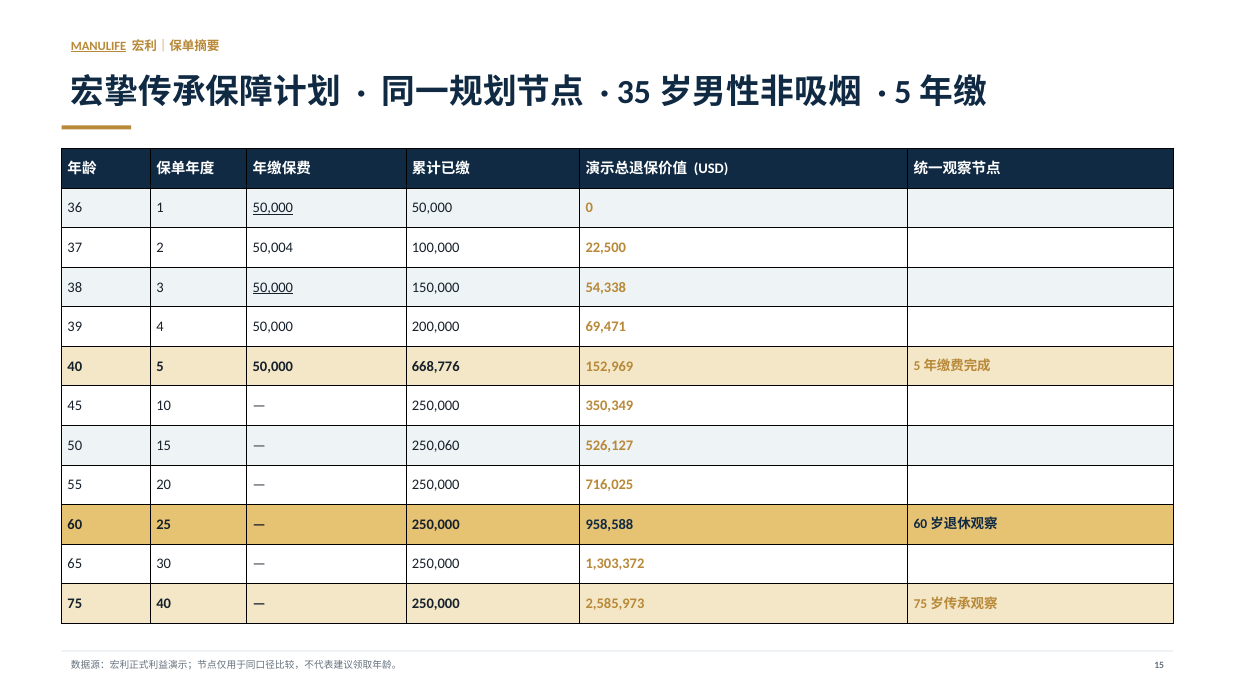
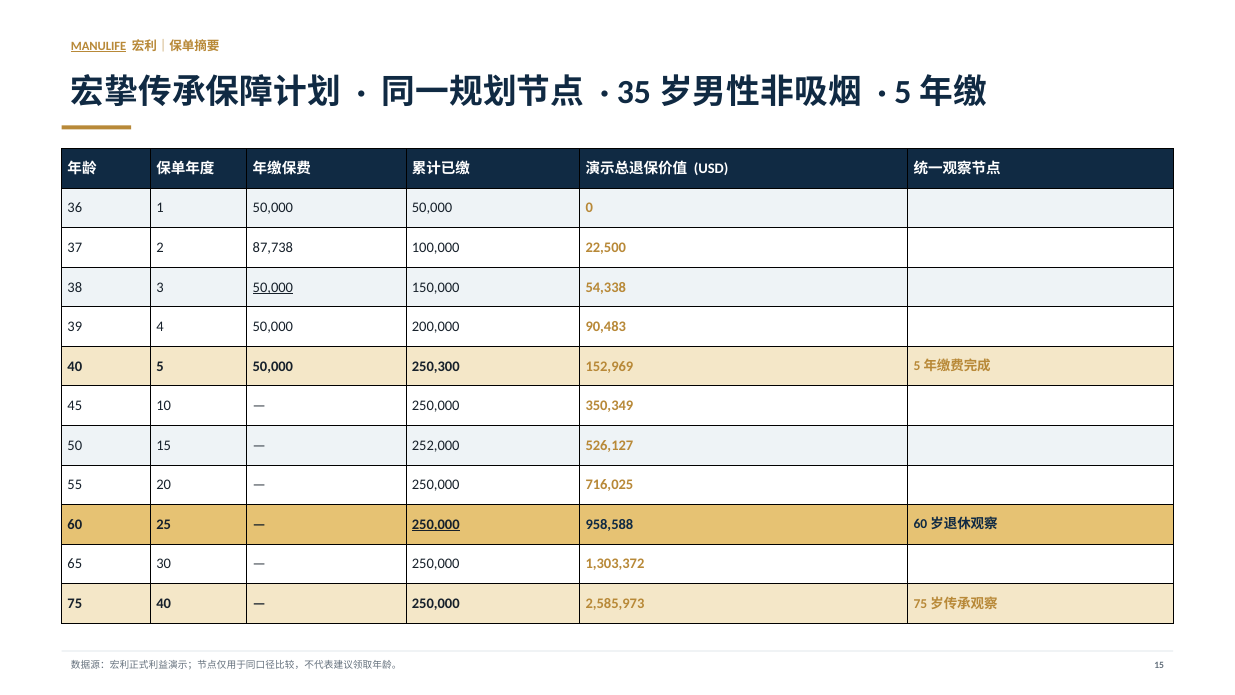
50,000 at (273, 208) underline: present -> none
50,004: 50,004 -> 87,738
69,471: 69,471 -> 90,483
668,776: 668,776 -> 250,300
250,060: 250,060 -> 252,000
250,000 at (436, 524) underline: none -> present
